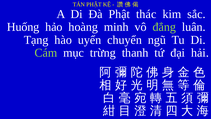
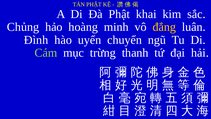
thác: thác -> khai
Huống: Huống -> Chủng
đẳng colour: light green -> yellow
Tạng: Tạng -> Đình
